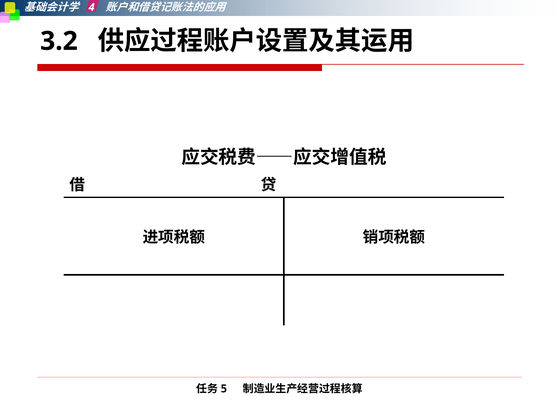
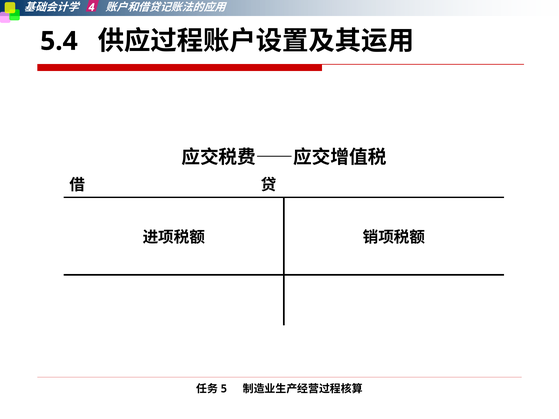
3.2: 3.2 -> 5.4
